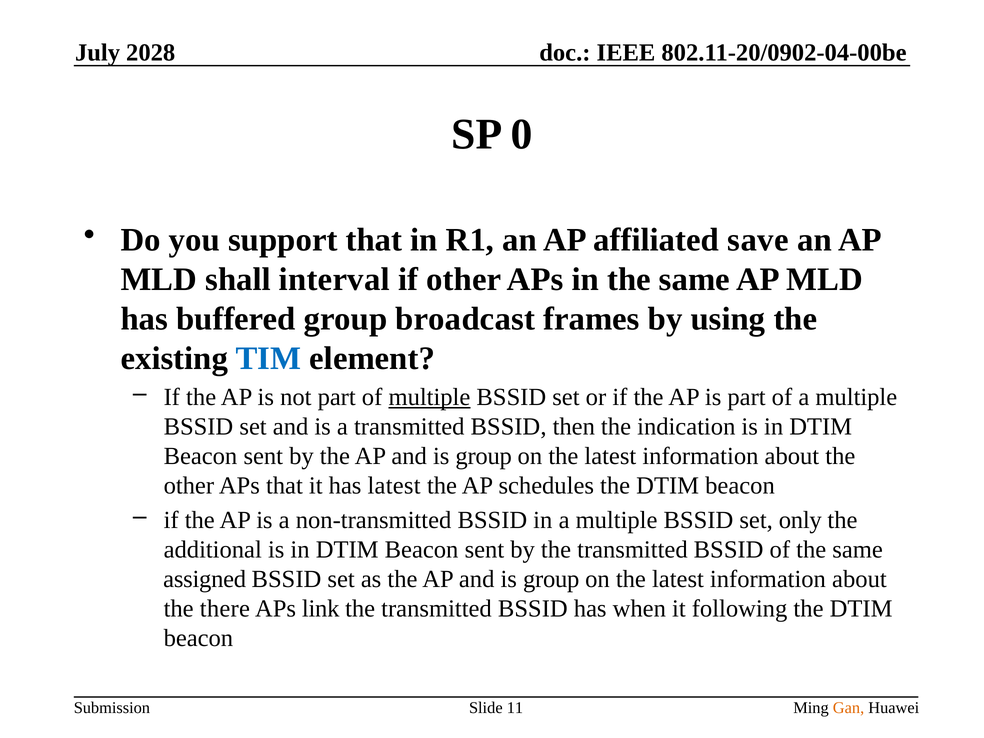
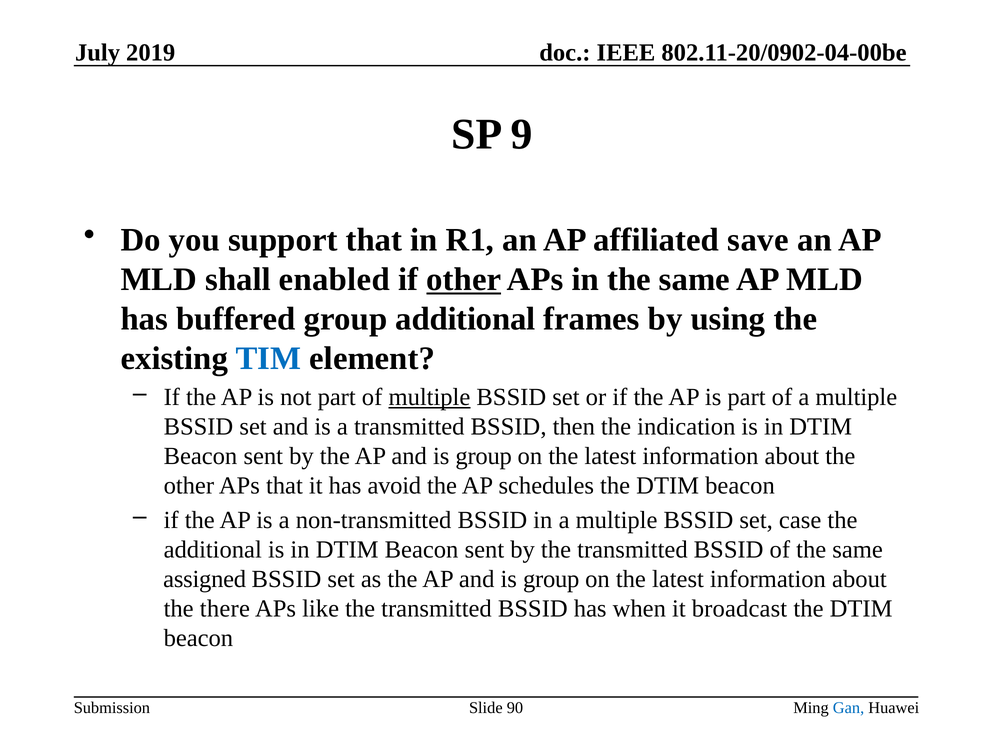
2028: 2028 -> 2019
0: 0 -> 9
interval: interval -> enabled
other at (464, 279) underline: none -> present
group broadcast: broadcast -> additional
has latest: latest -> avoid
only: only -> case
link: link -> like
following: following -> broadcast
Gan colour: orange -> blue
11: 11 -> 90
